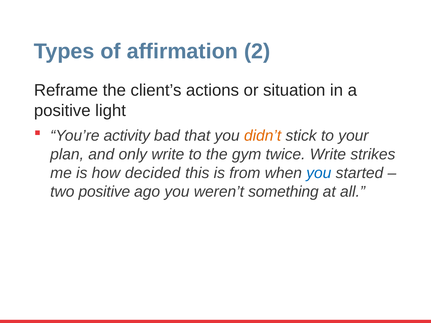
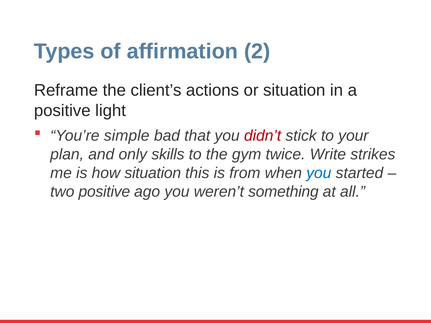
activity: activity -> simple
didn’t colour: orange -> red
only write: write -> skills
how decided: decided -> situation
